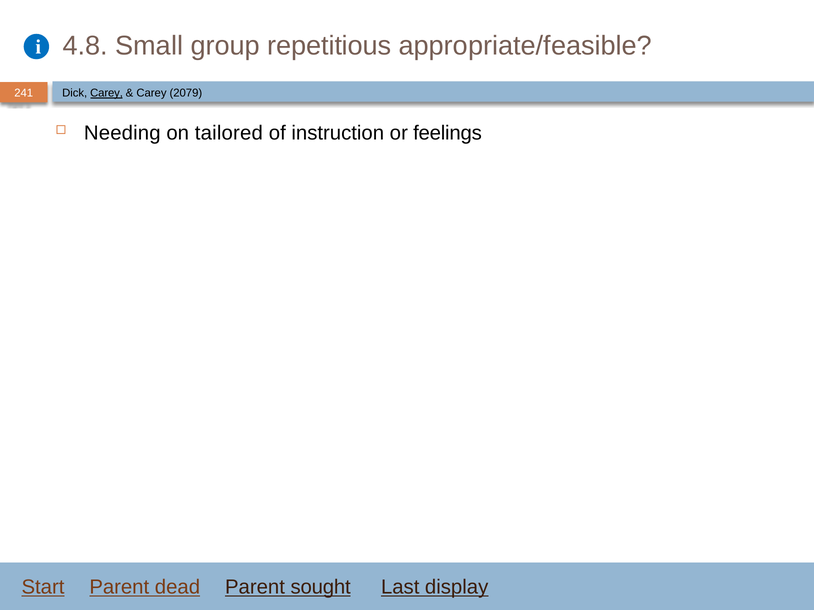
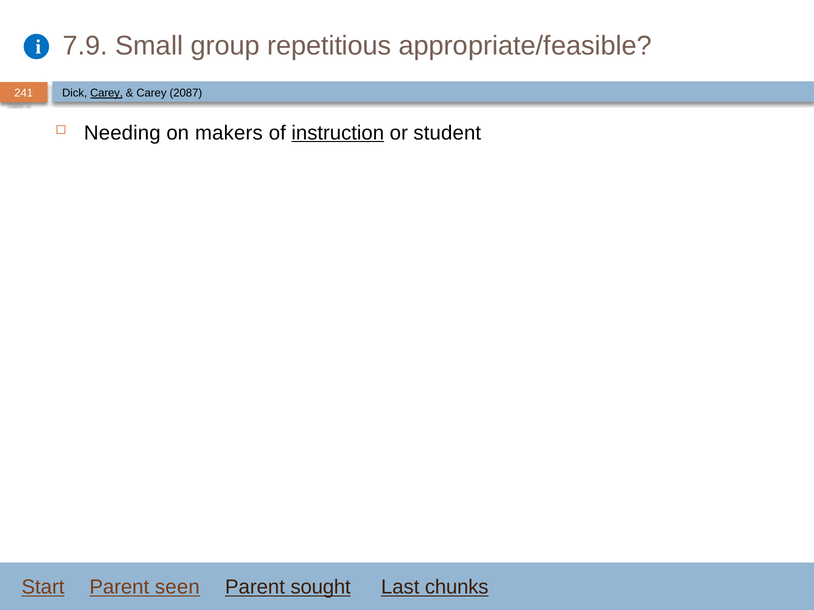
4.8: 4.8 -> 7.9
2079: 2079 -> 2087
tailored: tailored -> makers
instruction underline: none -> present
feelings: feelings -> student
dead: dead -> seen
display: display -> chunks
